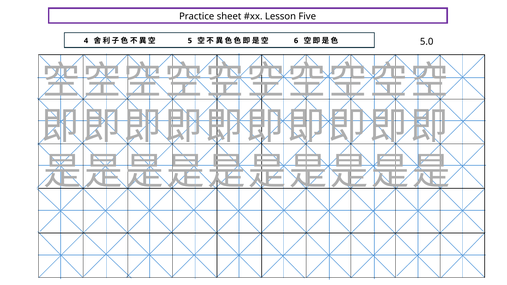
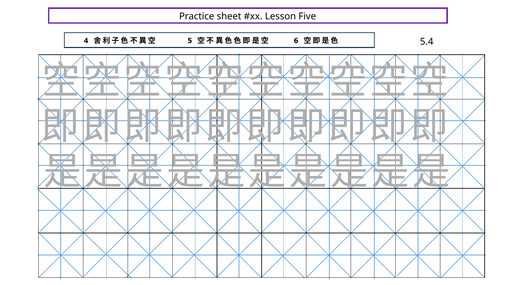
5.0: 5.0 -> 5.4
